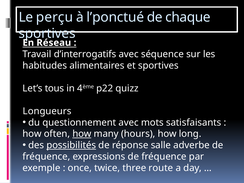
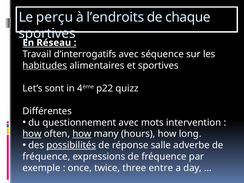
l’ponctué: l’ponctué -> l’endroits
habitudes underline: none -> present
tous: tous -> sont
Longueurs: Longueurs -> Différentes
satisfaisants: satisfaisants -> intervention
how at (32, 134) underline: none -> present
route: route -> entre
